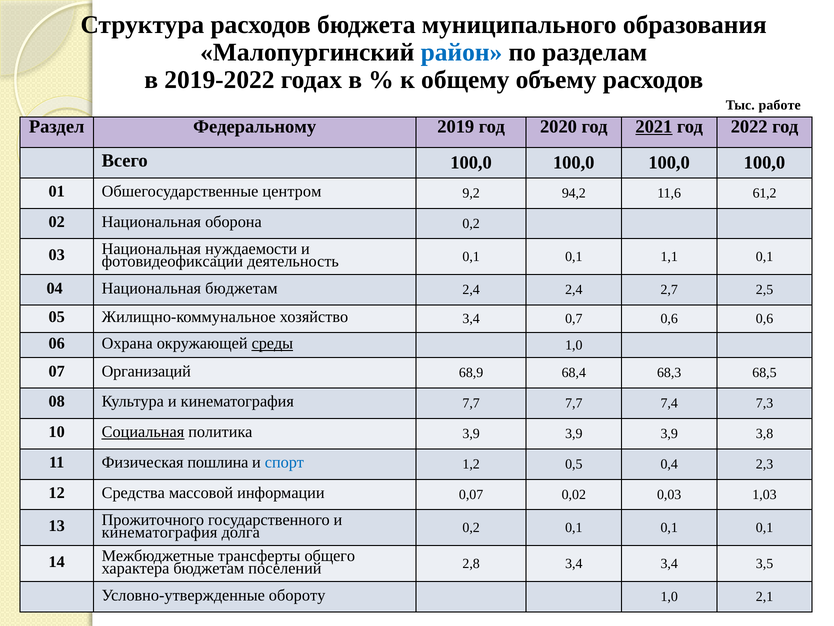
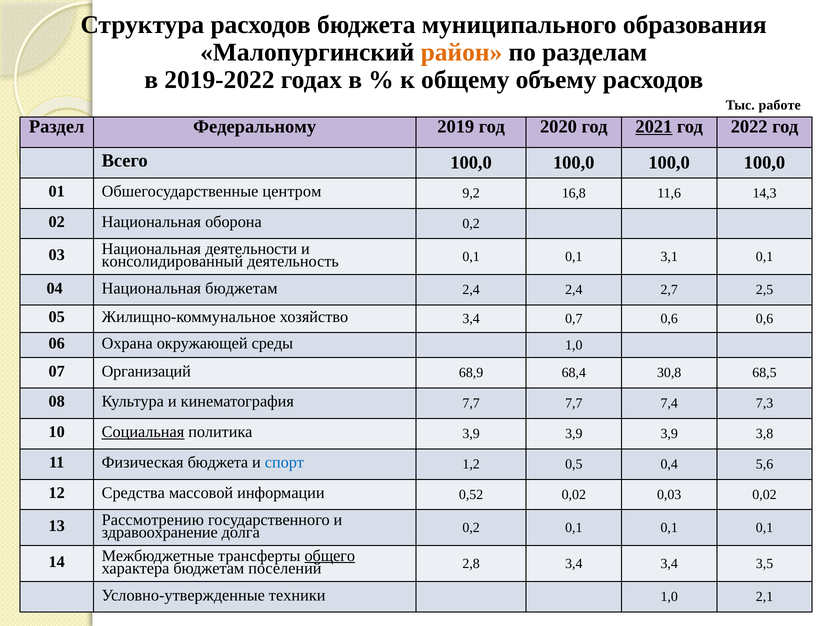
район colour: blue -> orange
94,2: 94,2 -> 16,8
61,2: 61,2 -> 14,3
нуждаемости: нуждаемости -> деятельности
фотовидеофиксации: фотовидеофиксации -> консолидированный
1,1: 1,1 -> 3,1
среды underline: present -> none
68,3: 68,3 -> 30,8
Физическая пошлина: пошлина -> бюджета
2,3: 2,3 -> 5,6
0,07: 0,07 -> 0,52
0,03 1,03: 1,03 -> 0,02
Прожиточного: Прожиточного -> Рассмотрению
кинематография at (160, 532): кинематография -> здравоохранение
общего underline: none -> present
обороту: обороту -> техники
